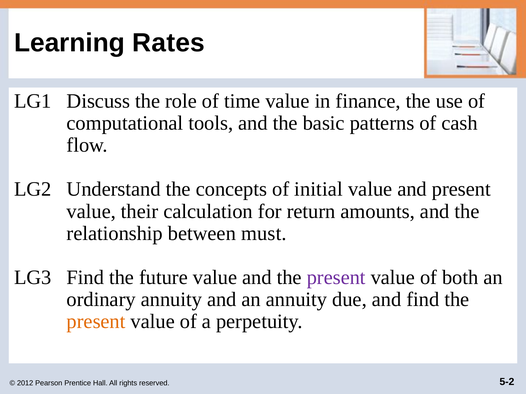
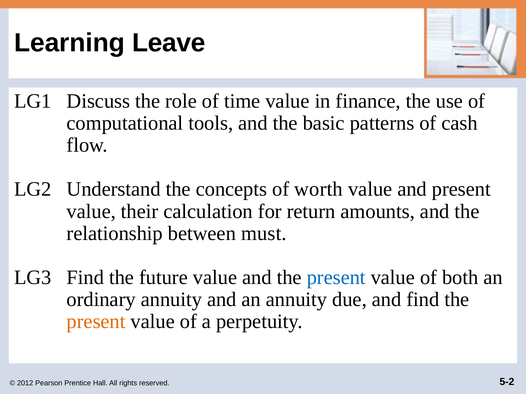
Rates: Rates -> Leave
initial: initial -> worth
present at (336, 278) colour: purple -> blue
